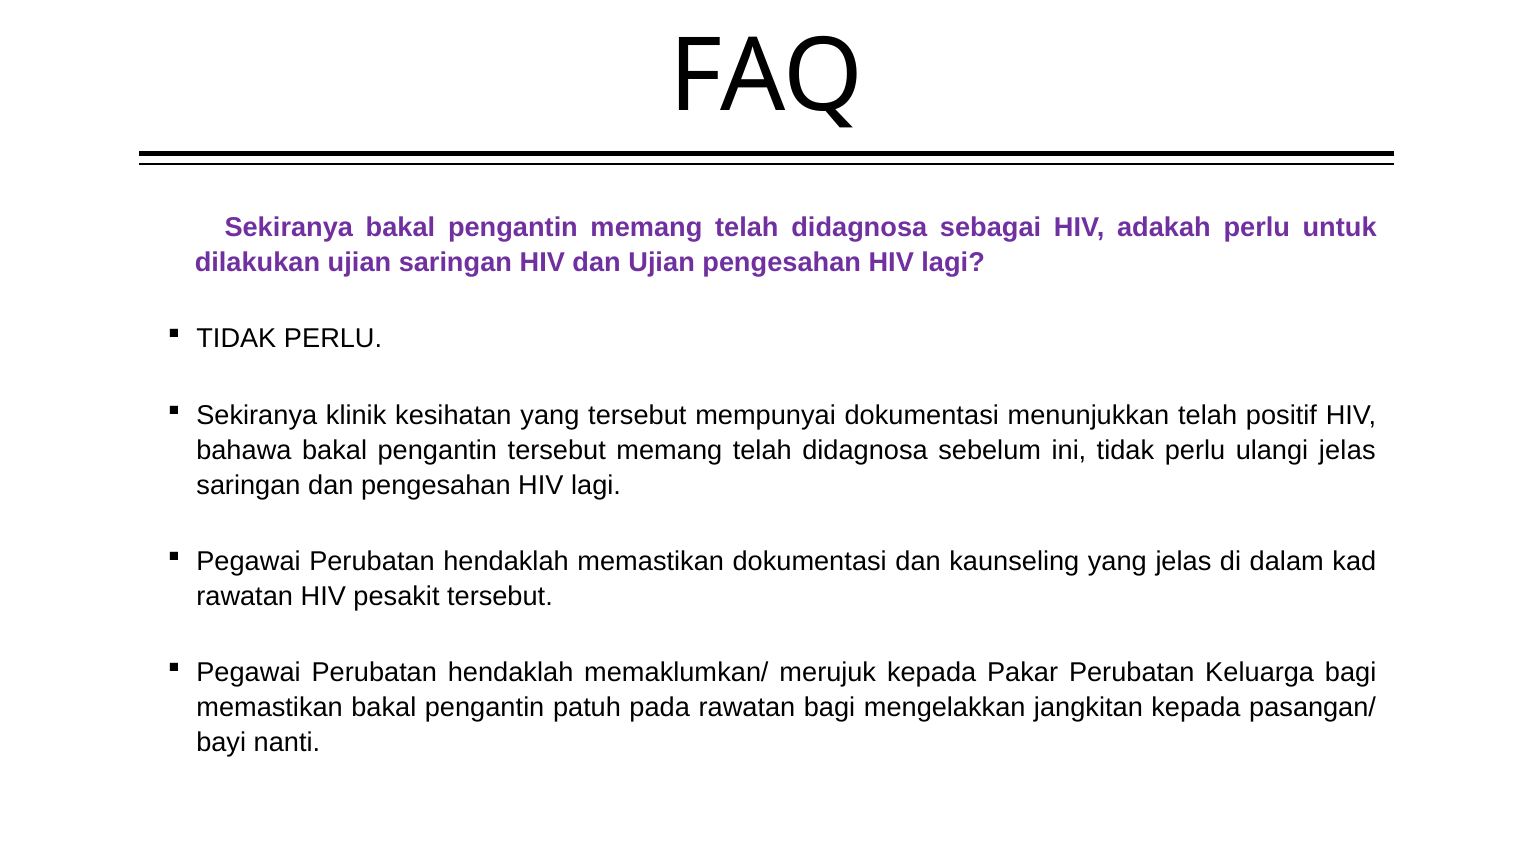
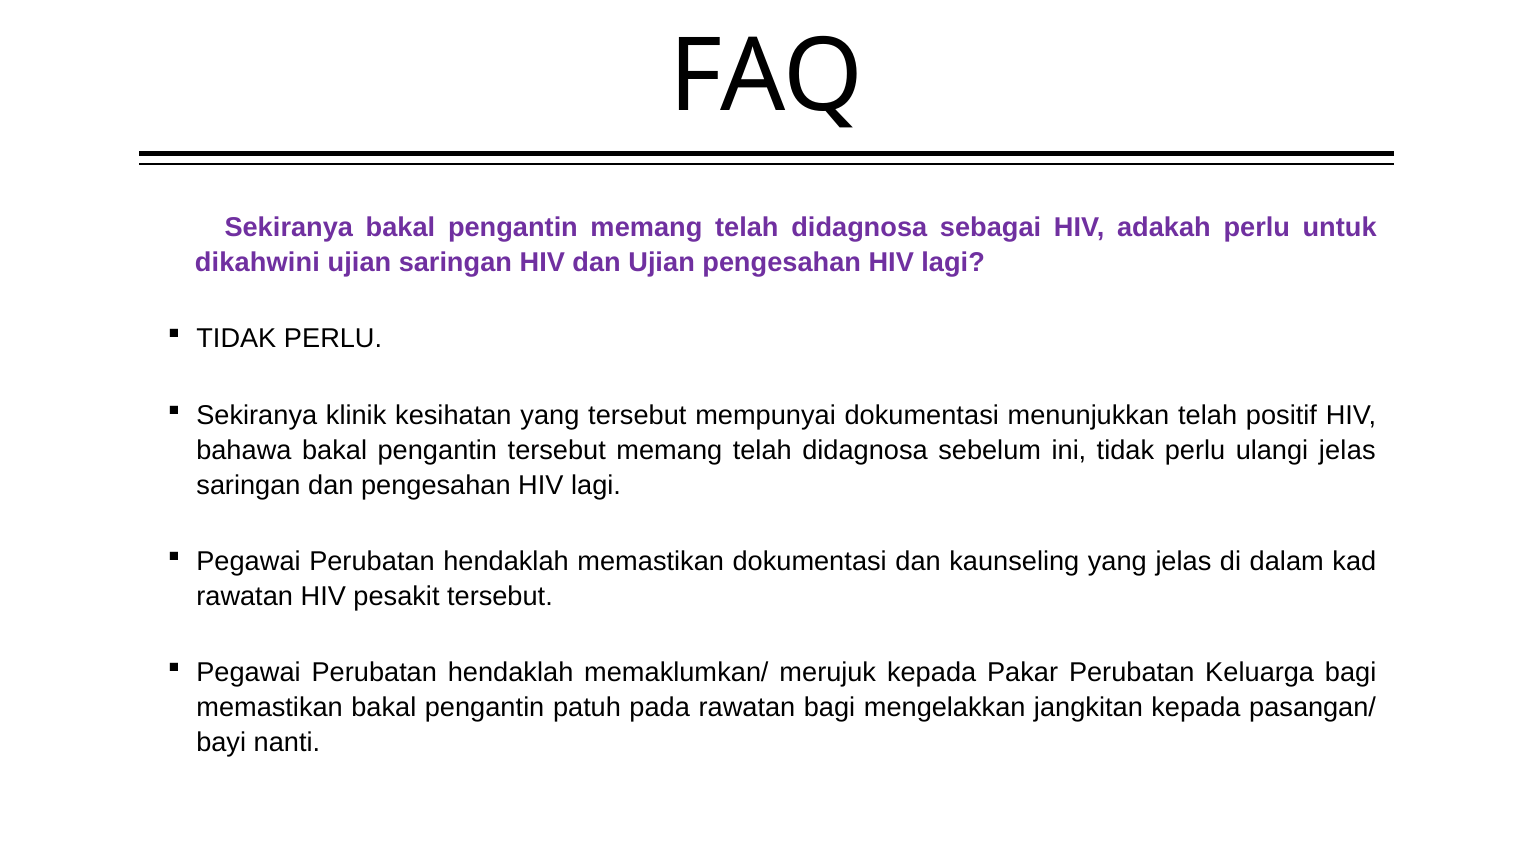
dilakukan: dilakukan -> dikahwini
